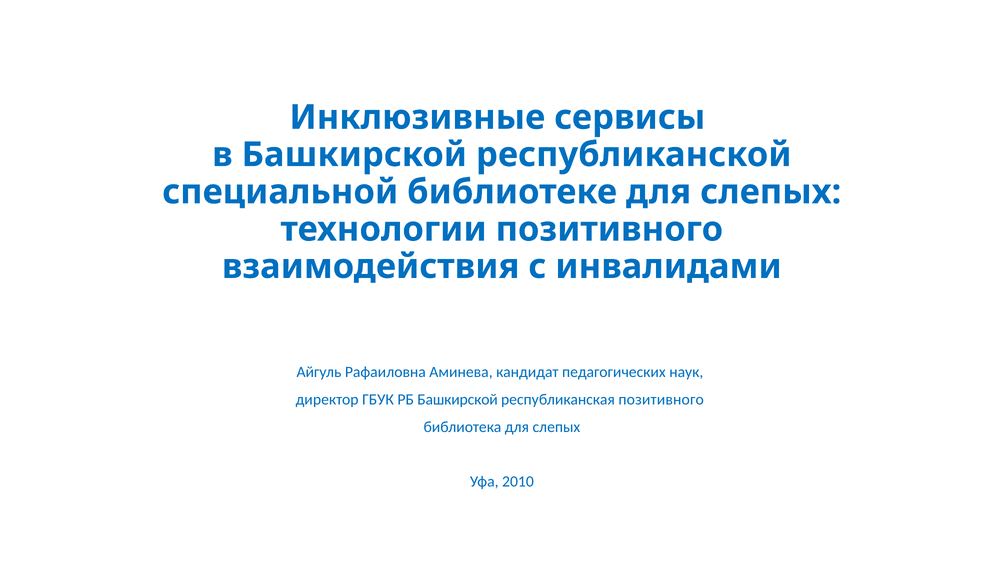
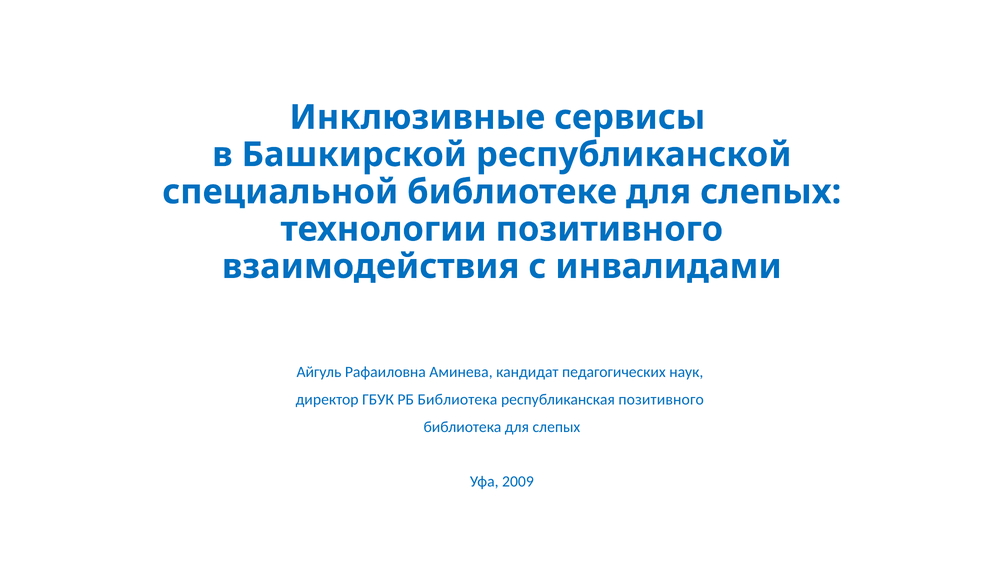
РБ Башкирской: Башкирской -> Библиотека
2010: 2010 -> 2009
